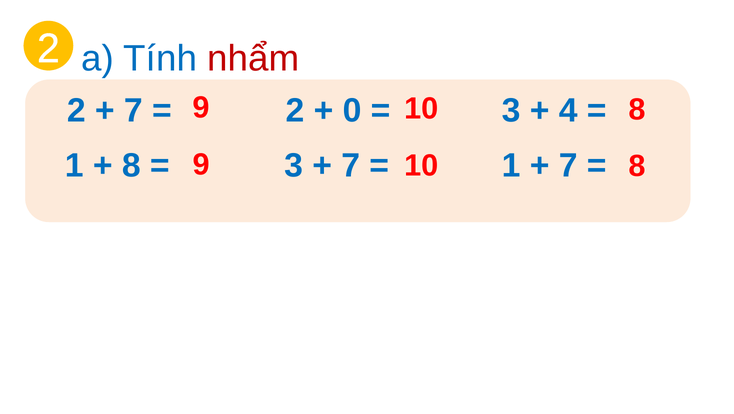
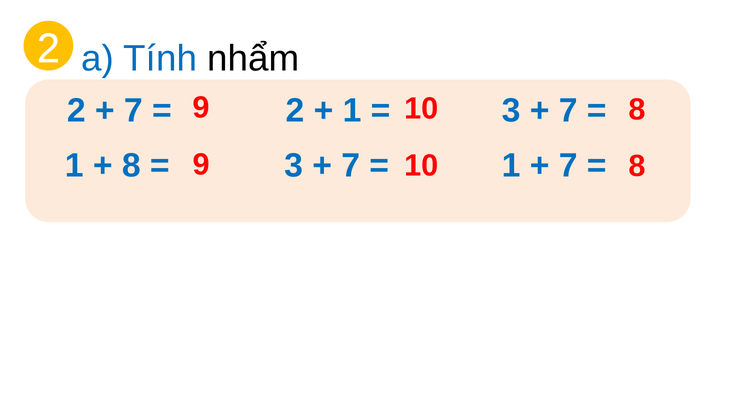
nhẩm colour: red -> black
0 at (352, 110): 0 -> 1
4 at (568, 110): 4 -> 7
